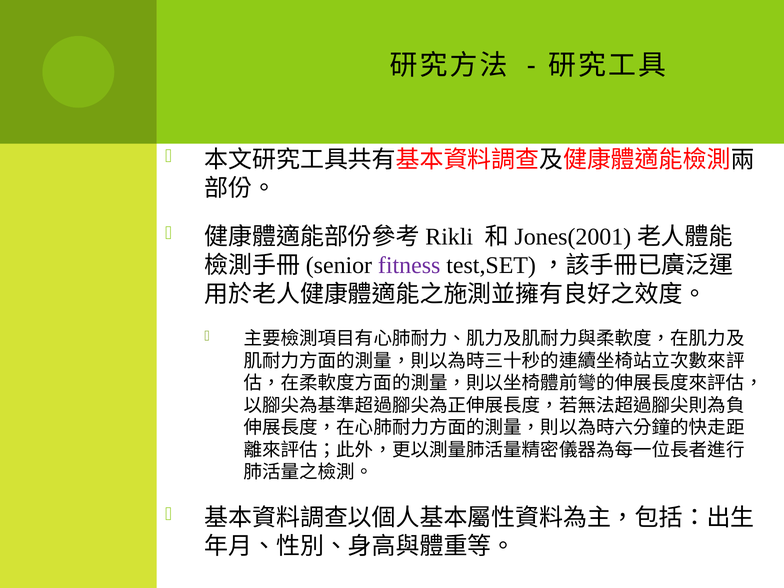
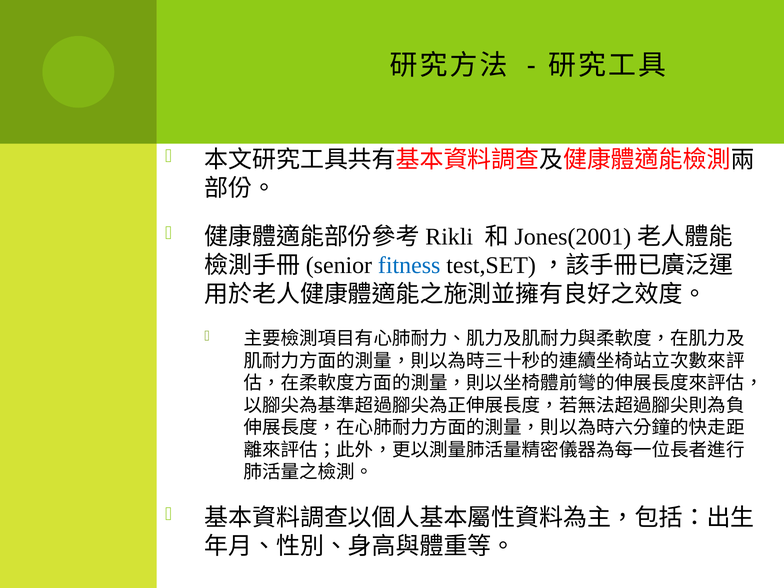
fitness colour: purple -> blue
